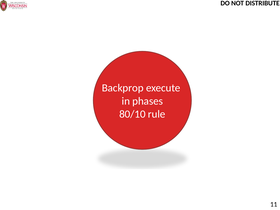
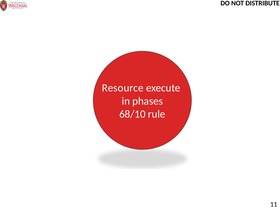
Backprop: Backprop -> Resource
80/10: 80/10 -> 68/10
